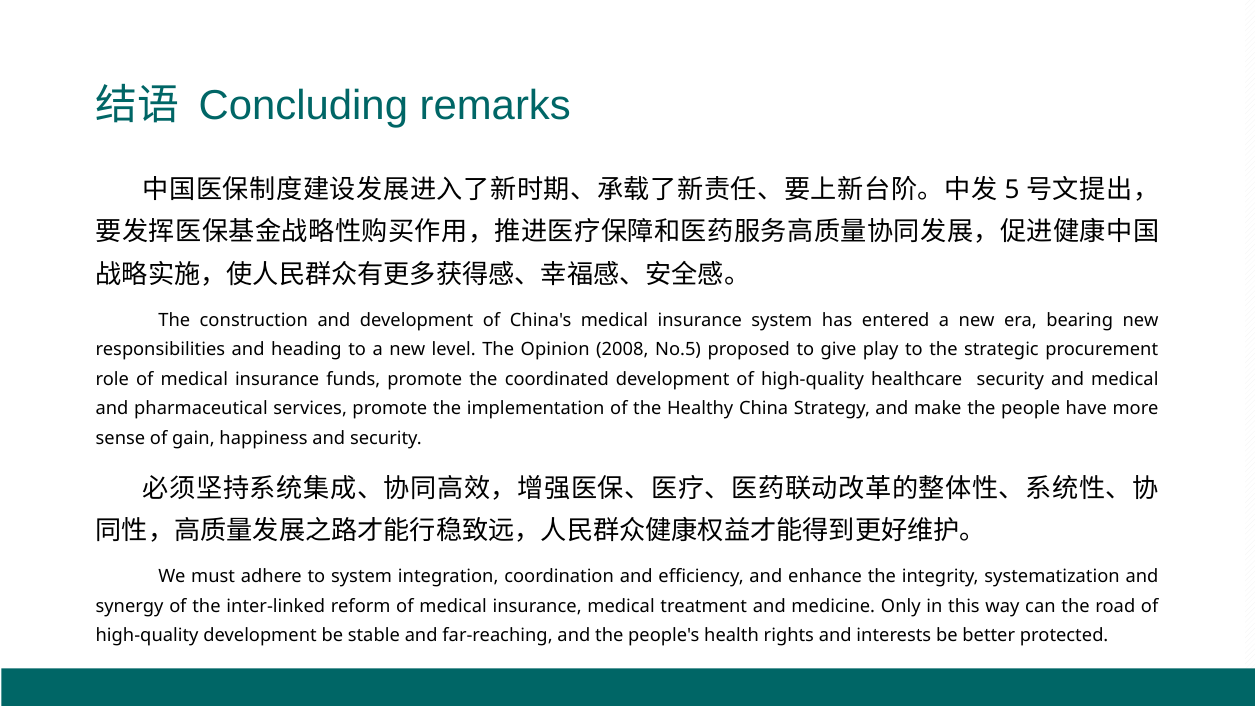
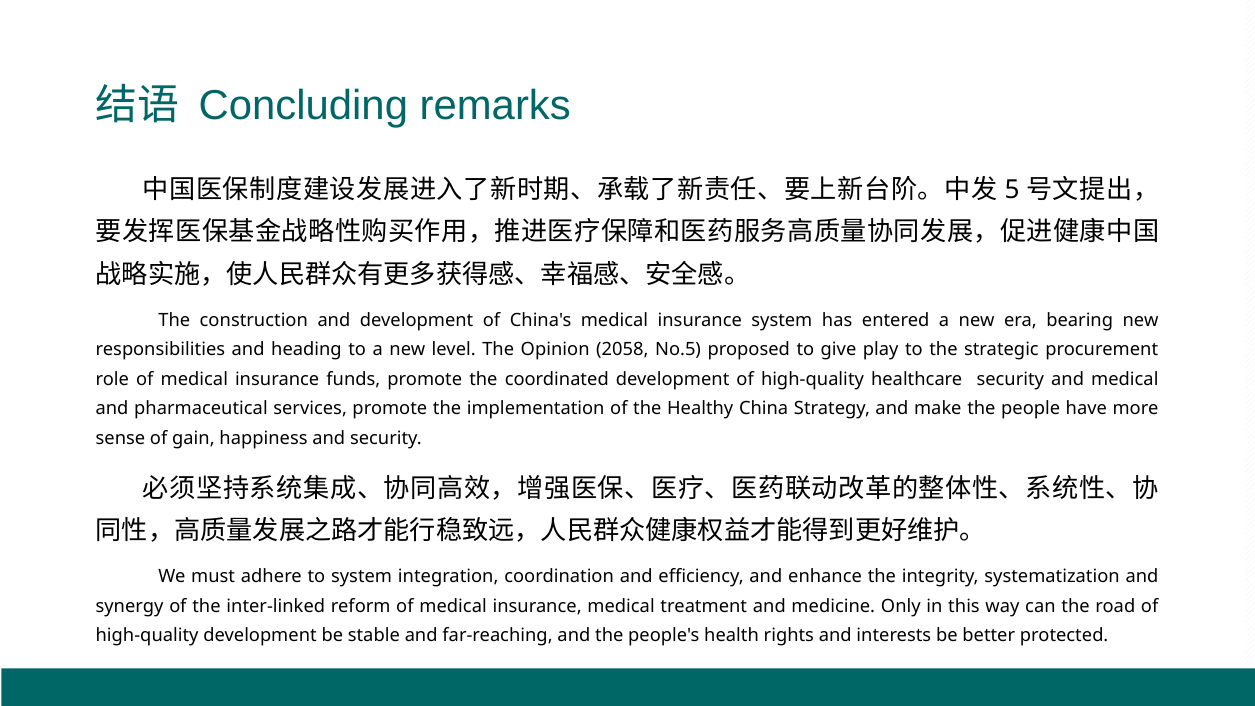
2008: 2008 -> 2058
